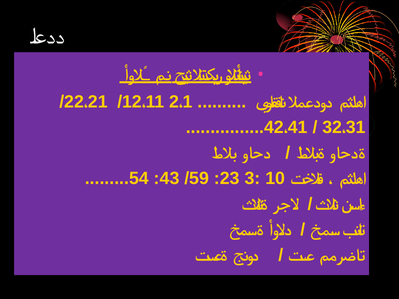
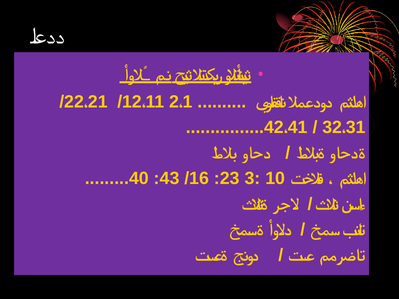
.........54: .........54 -> .........40
/59: /59 -> /16
